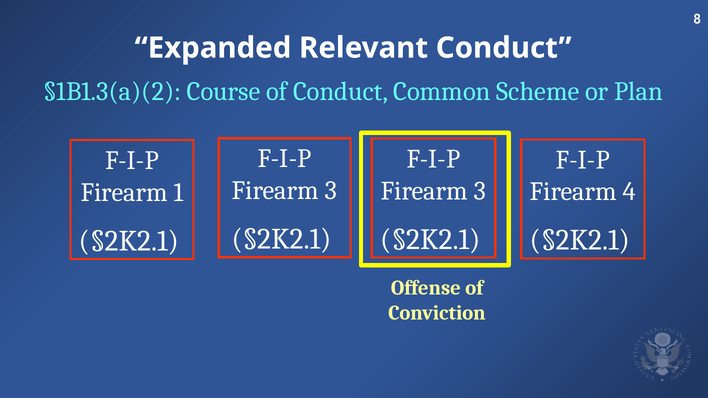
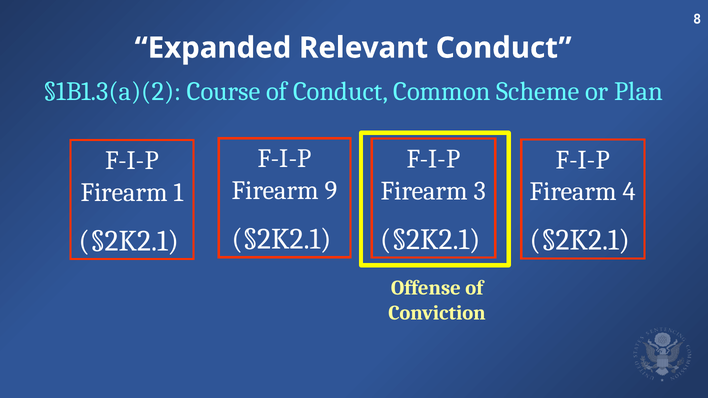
3 at (331, 191): 3 -> 9
